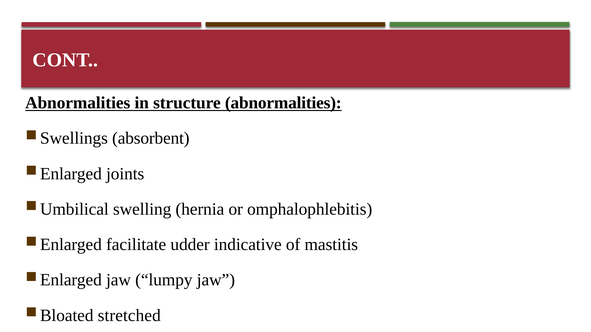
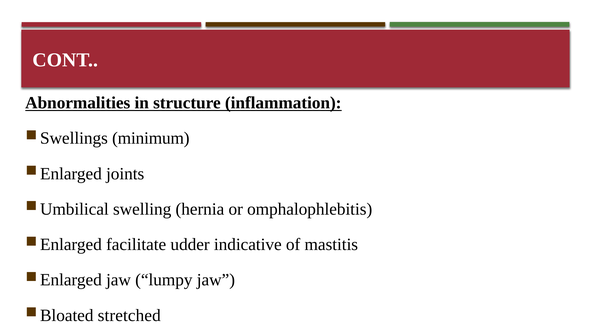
structure abnormalities: abnormalities -> inflammation
absorbent: absorbent -> minimum
